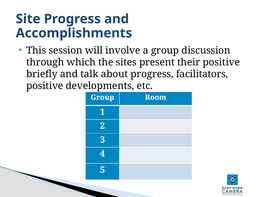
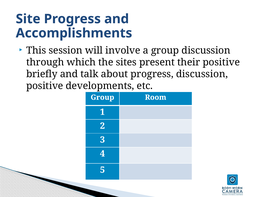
progress facilitators: facilitators -> discussion
